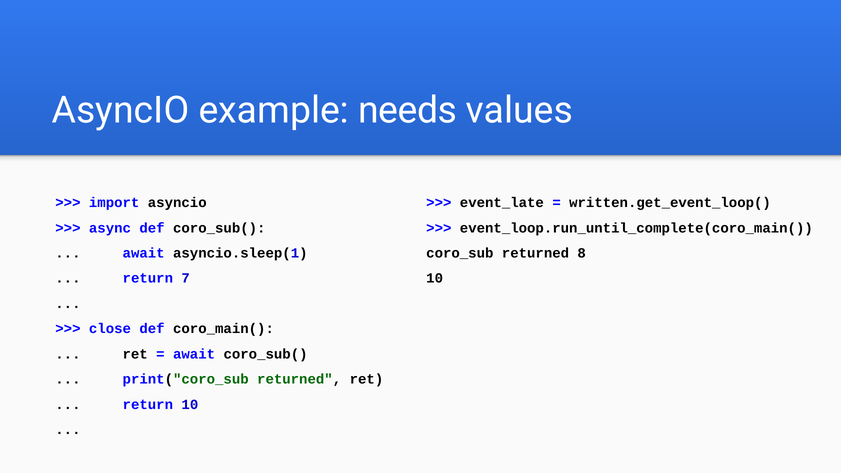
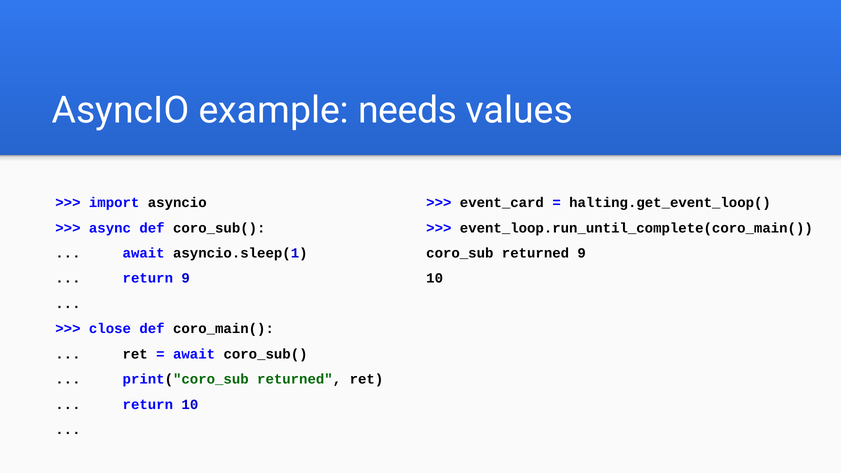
event_late: event_late -> event_card
written.get_event_loop(: written.get_event_loop( -> halting.get_event_loop(
returned 8: 8 -> 9
return 7: 7 -> 9
